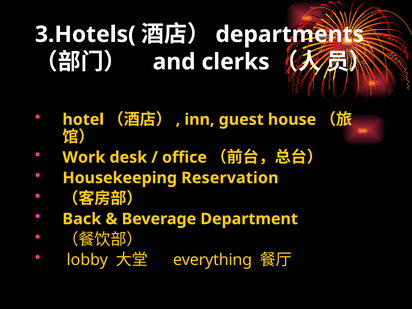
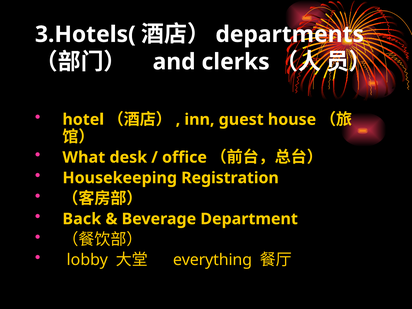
Work: Work -> What
Reservation: Reservation -> Registration
